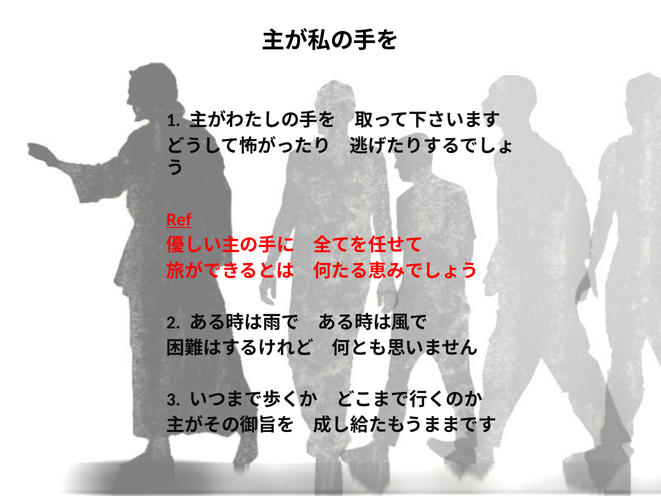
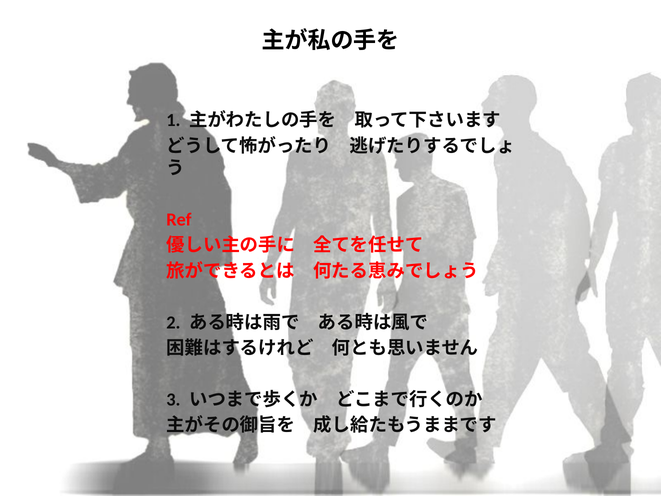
Ref underline: present -> none
